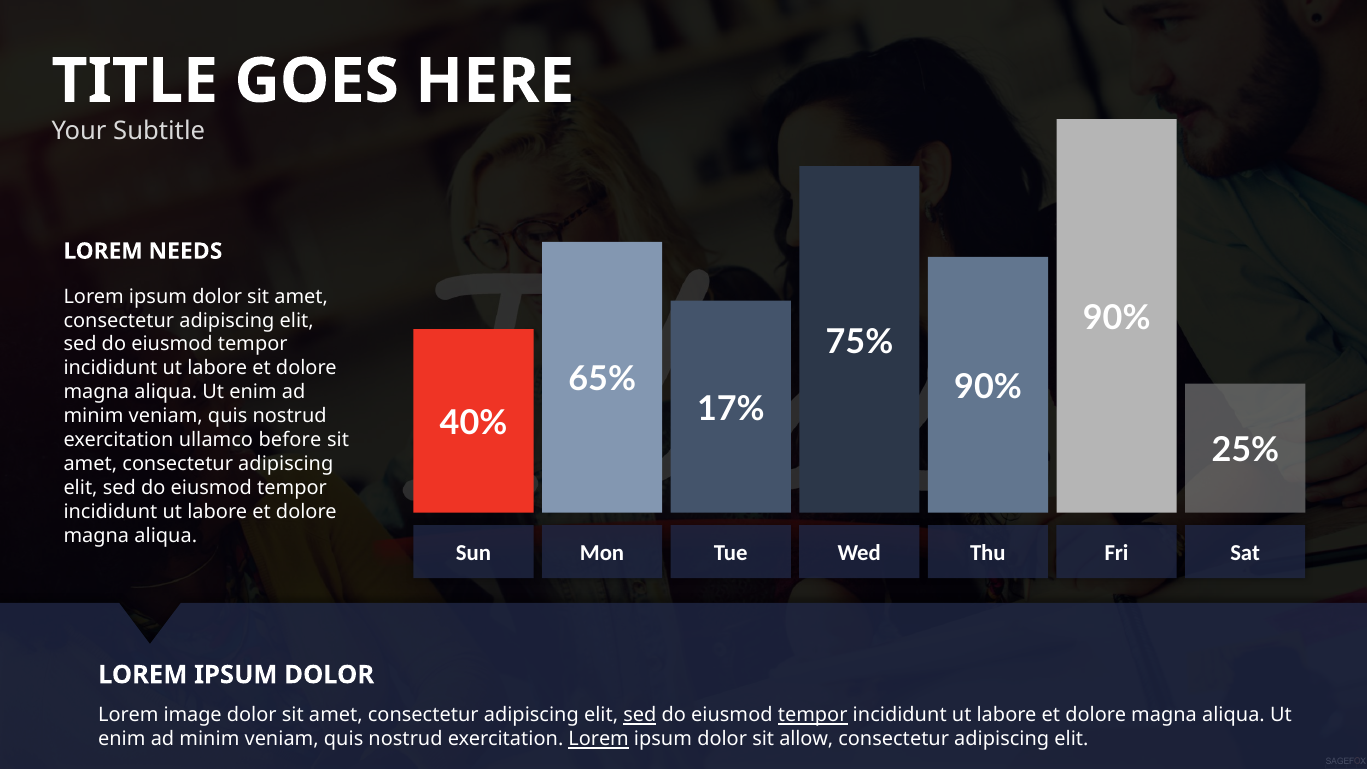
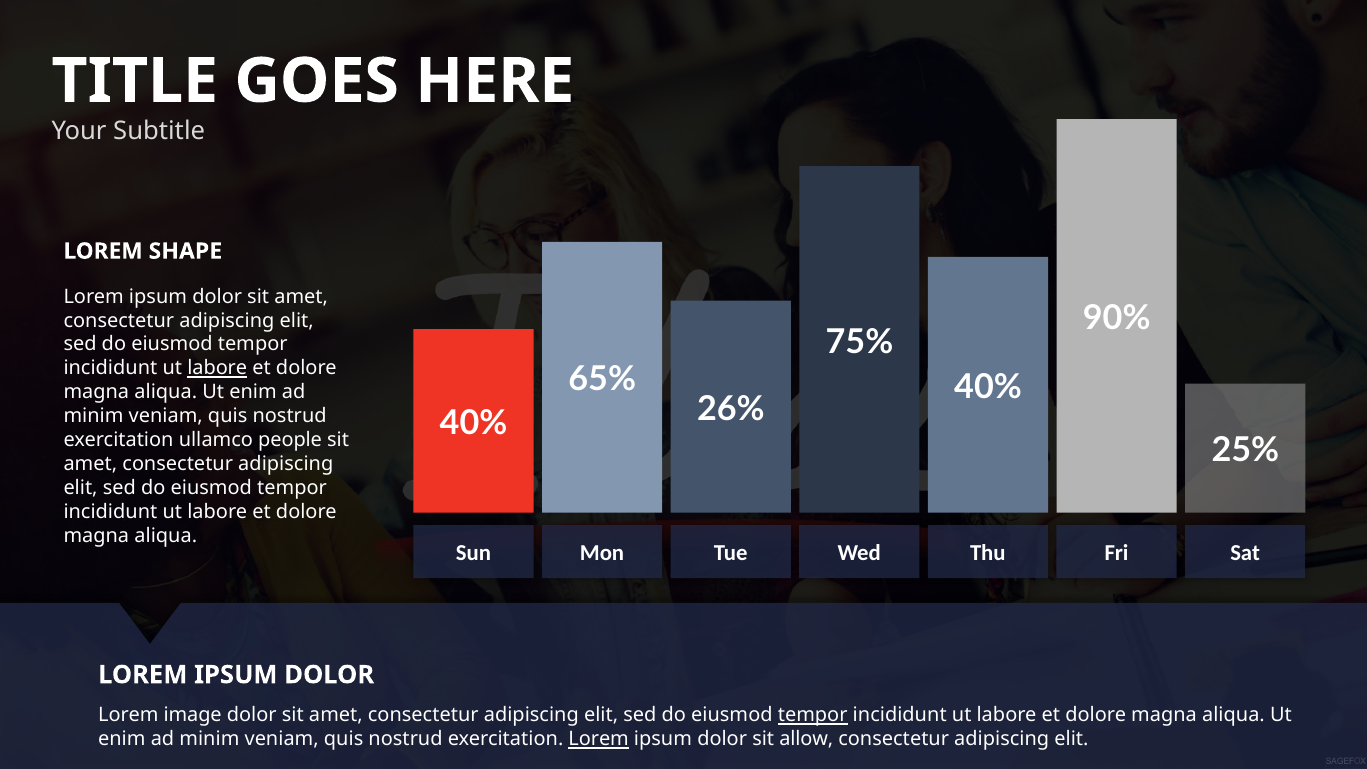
NEEDS: NEEDS -> SHAPE
labore at (217, 368) underline: none -> present
90% at (988, 387): 90% -> 40%
17%: 17% -> 26%
before: before -> people
sed at (640, 715) underline: present -> none
